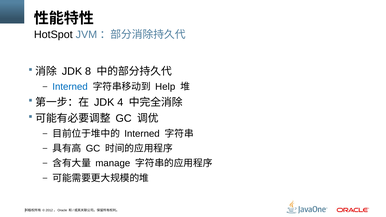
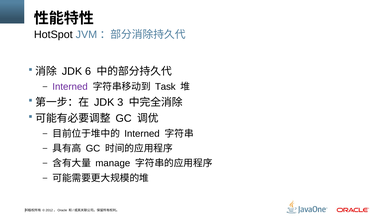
8: 8 -> 6
Interned at (70, 87) colour: blue -> purple
Help: Help -> Task
4: 4 -> 3
